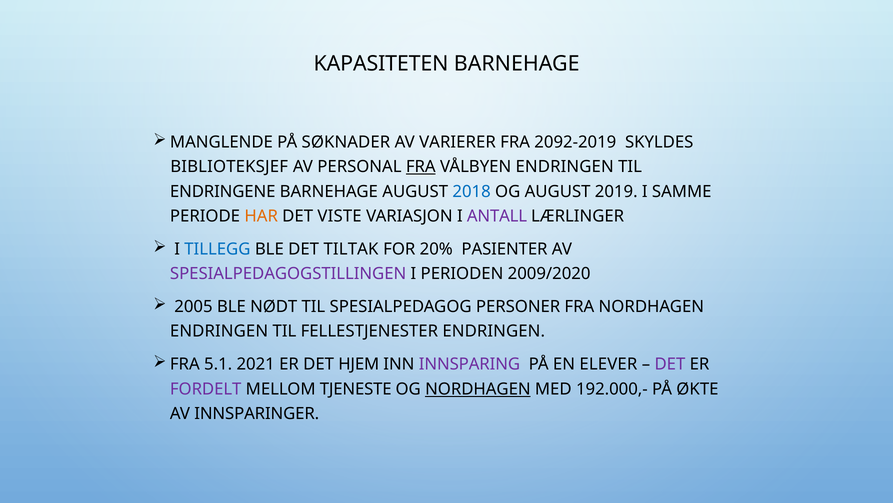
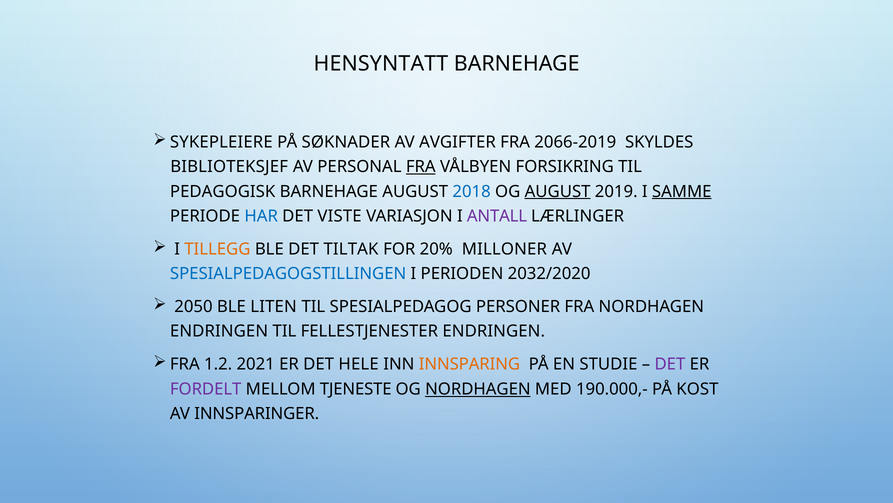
KAPASITETEN: KAPASITETEN -> HENSYNTATT
MANGLENDE: MANGLENDE -> SYKEPLEIERE
VARIERER: VARIERER -> AVGIFTER
2092-2019: 2092-2019 -> 2066-2019
VÅLBYEN ENDRINGEN: ENDRINGEN -> FORSIKRING
ENDRINGENE: ENDRINGENE -> PEDAGOGISK
AUGUST at (558, 191) underline: none -> present
SAMME underline: none -> present
HAR colour: orange -> blue
TILLEGG colour: blue -> orange
PASIENTER: PASIENTER -> MILLONER
SPESIALPEDAGOGSTILLINGEN colour: purple -> blue
2009/2020: 2009/2020 -> 2032/2020
2005: 2005 -> 2050
NØDT: NØDT -> LITEN
5.1: 5.1 -> 1.2
HJEM: HJEM -> HELE
INNSPARING colour: purple -> orange
ELEVER: ELEVER -> STUDIE
192.000,-: 192.000,- -> 190.000,-
ØKTE: ØKTE -> KOST
